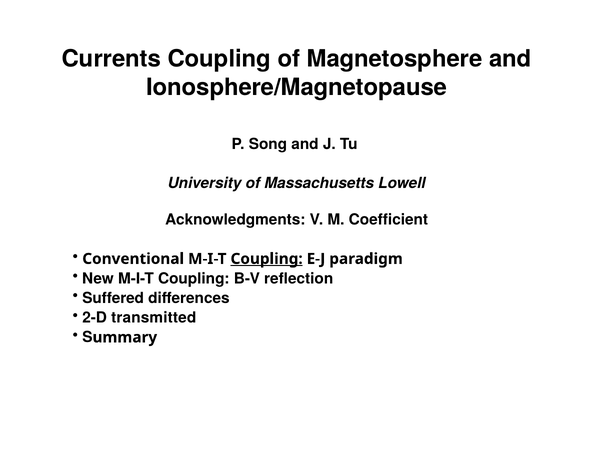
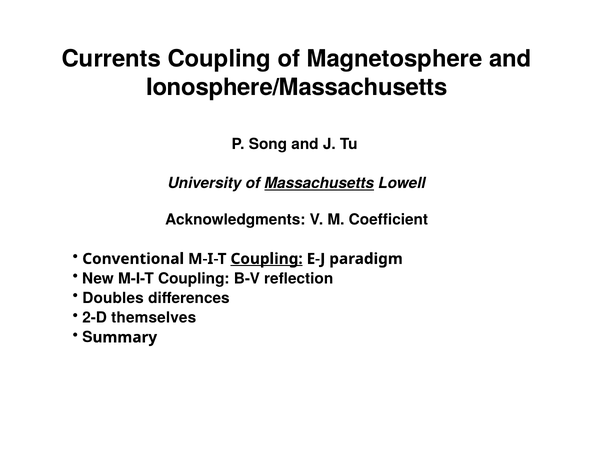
Ionosphere/Magnetopause: Ionosphere/Magnetopause -> Ionosphere/Massachusetts
Massachusetts underline: none -> present
Suffered: Suffered -> Doubles
transmitted: transmitted -> themselves
